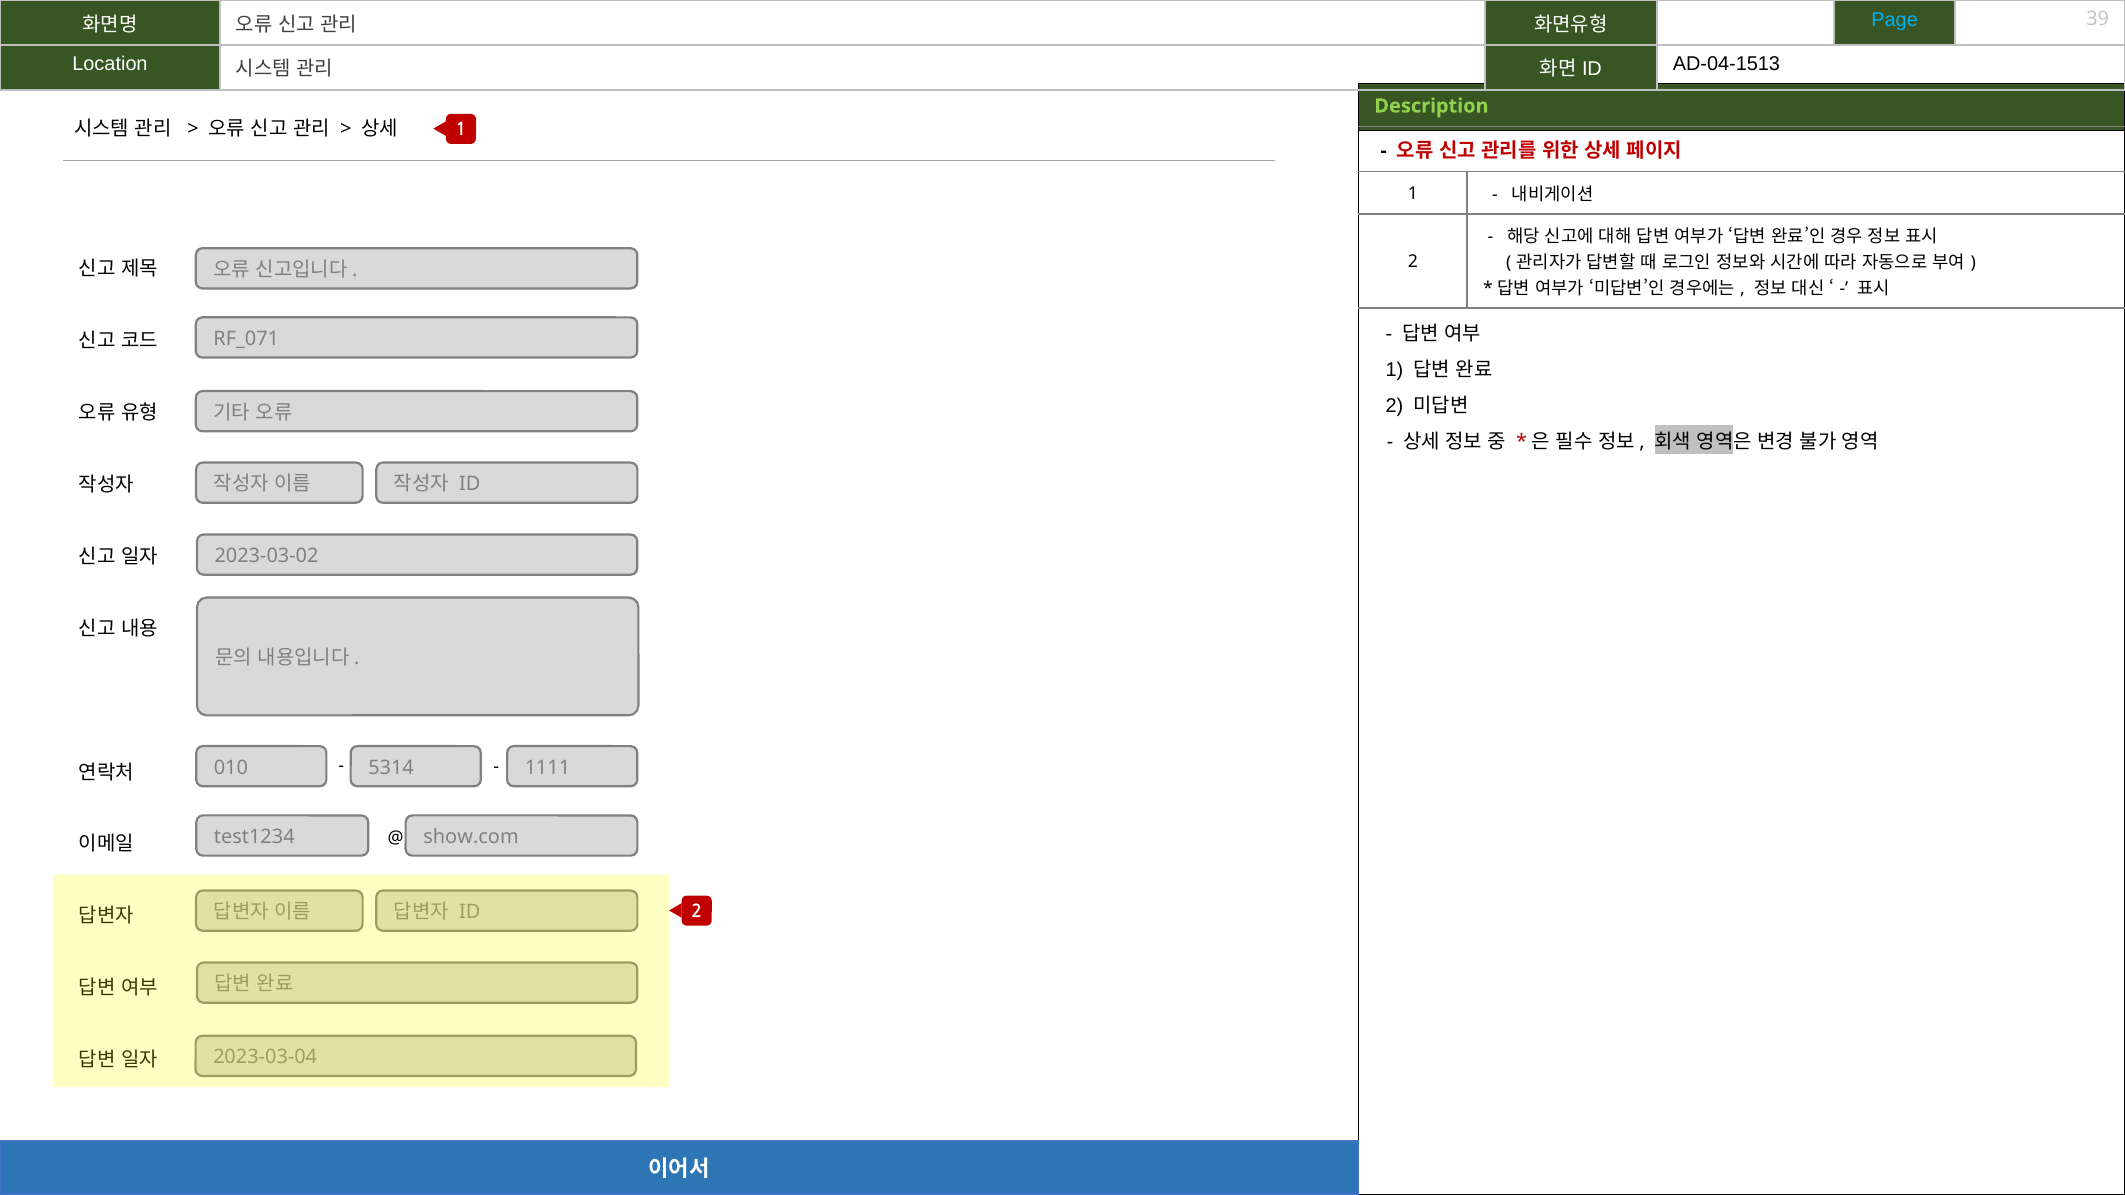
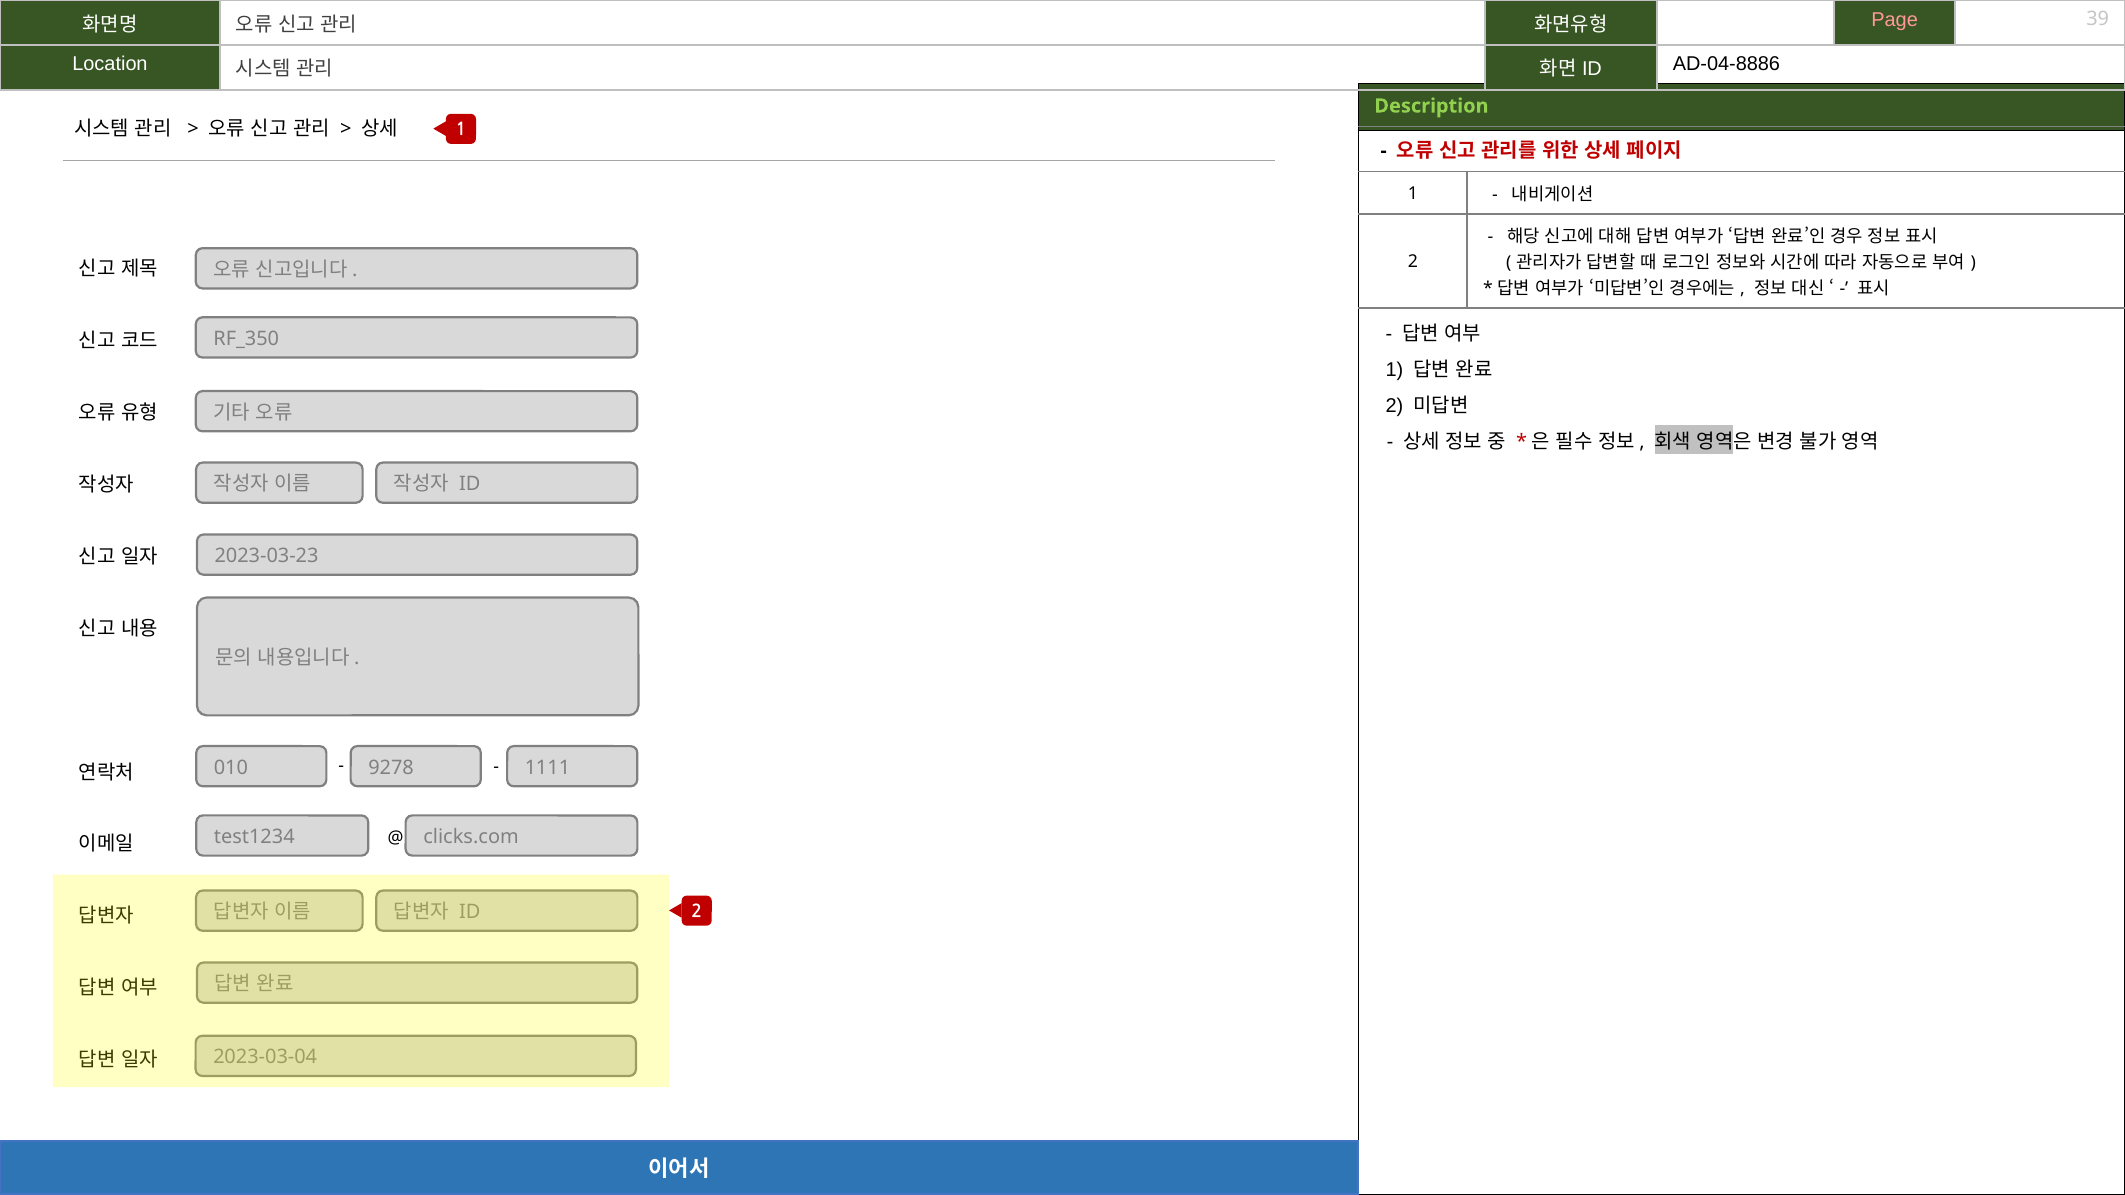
Page colour: light blue -> pink
AD-04-1513: AD-04-1513 -> AD-04-8886
RF_071: RF_071 -> RF_350
2023-03-02: 2023-03-02 -> 2023-03-23
5314: 5314 -> 9278
show.com: show.com -> clicks.com
